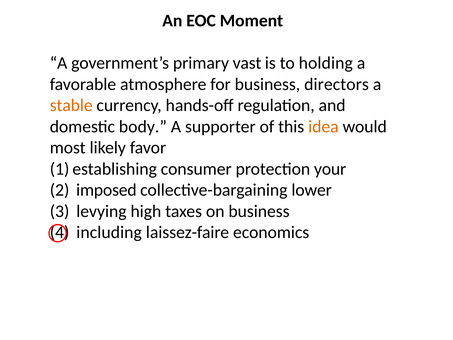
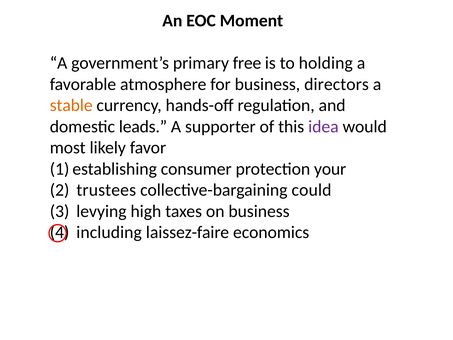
vast: vast -> free
body: body -> leads
idea colour: orange -> purple
imposed: imposed -> trustees
lower: lower -> could
